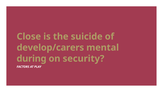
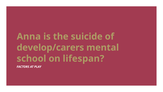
Close: Close -> Anna
during: during -> school
security: security -> lifespan
